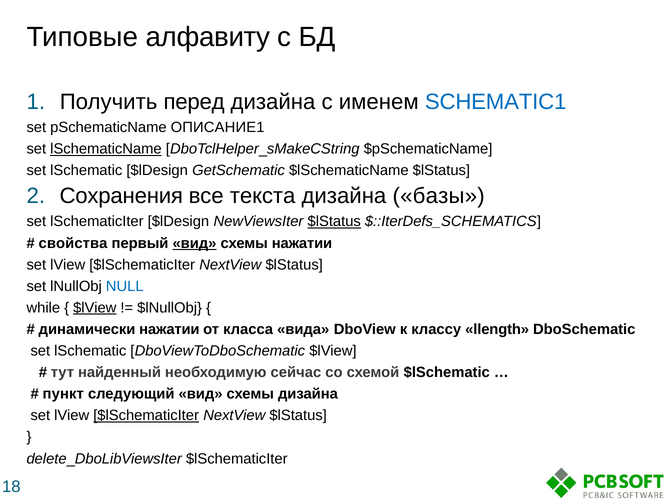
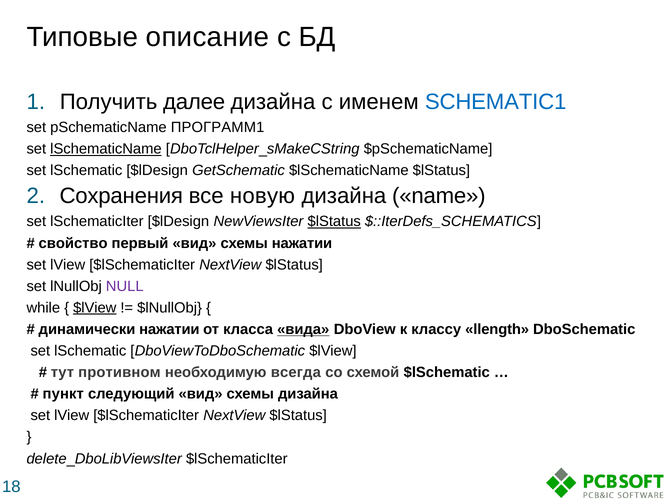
алфавиту: алфавиту -> описание
перед: перед -> далее
ОПИСАНИЕ1: ОПИСАНИЕ1 -> ПРОГРАММ1
текста: текста -> новую
базы: базы -> name
свойства: свойства -> свойство
вид at (194, 243) underline: present -> none
NULL colour: blue -> purple
вида underline: none -> present
найденный: найденный -> противном
сейчас: сейчас -> всегда
$lSchematicIter at (146, 415) underline: present -> none
